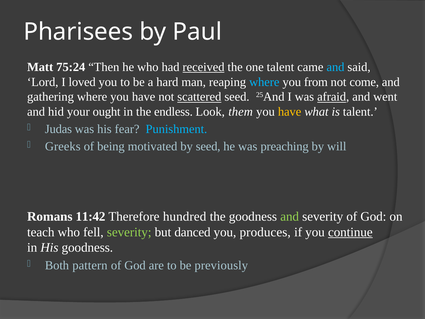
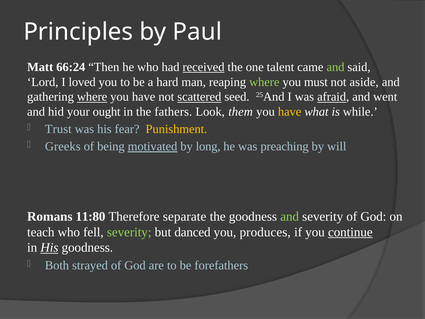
Pharisees: Pharisees -> Principles
75:24: 75:24 -> 66:24
and at (335, 67) colour: light blue -> light green
where at (264, 82) colour: light blue -> light green
from: from -> must
come: come -> aside
where at (92, 97) underline: none -> present
endless: endless -> fathers
is talent: talent -> while
Judas: Judas -> Trust
Punishment colour: light blue -> yellow
motivated underline: none -> present
by seed: seed -> long
11:42: 11:42 -> 11:80
hundred: hundred -> separate
His at (49, 247) underline: none -> present
pattern: pattern -> strayed
previously: previously -> forefathers
